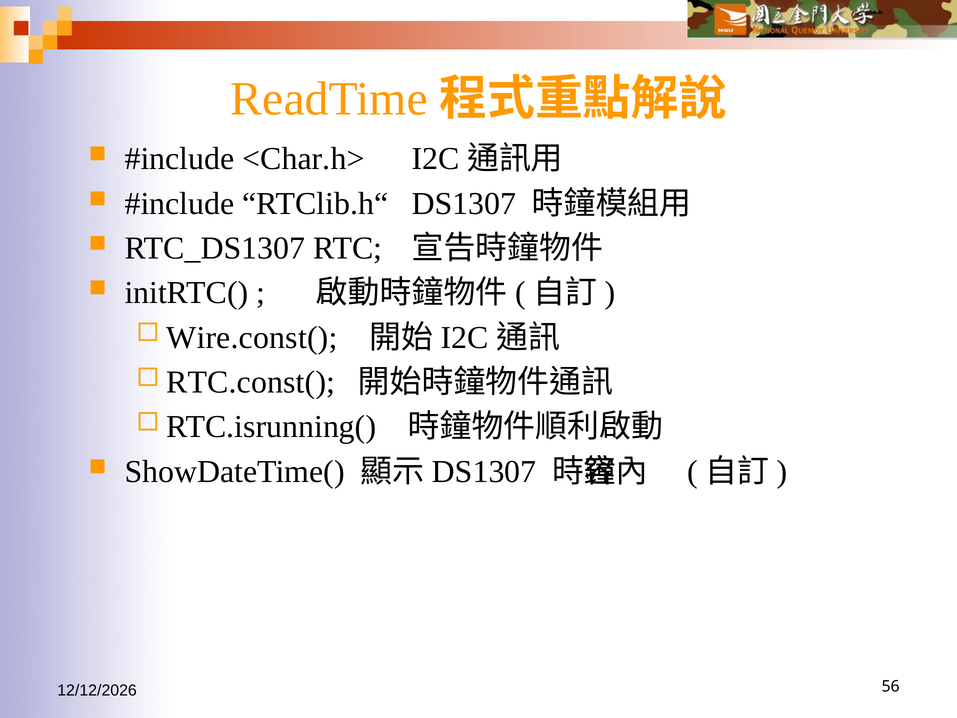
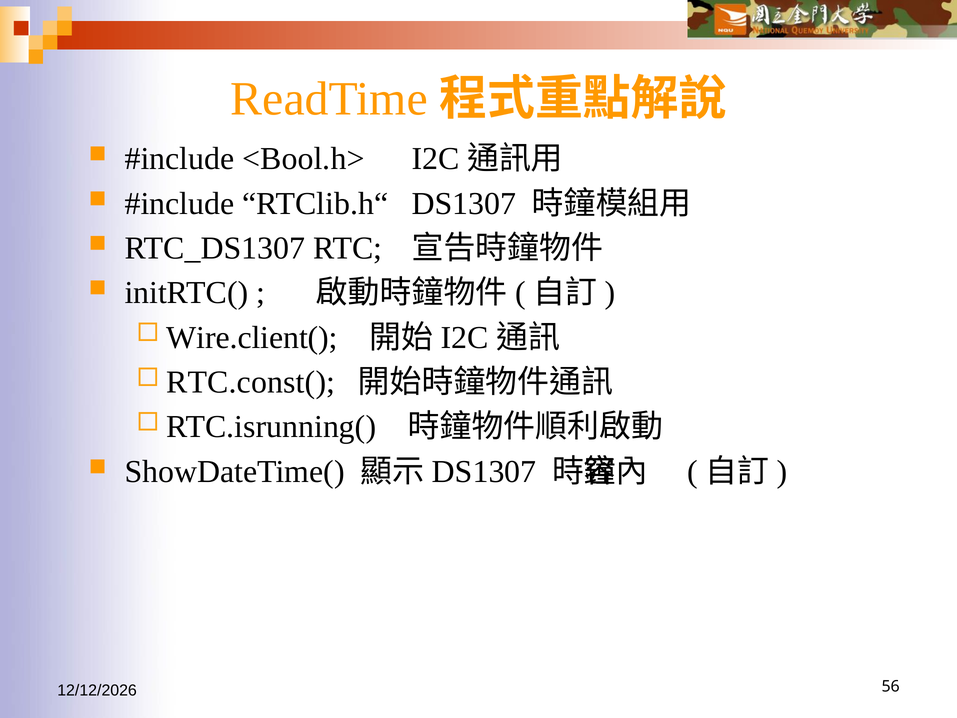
<Char.h>: <Char.h> -> <Bool.h>
Wire.const(: Wire.const( -> Wire.client(
